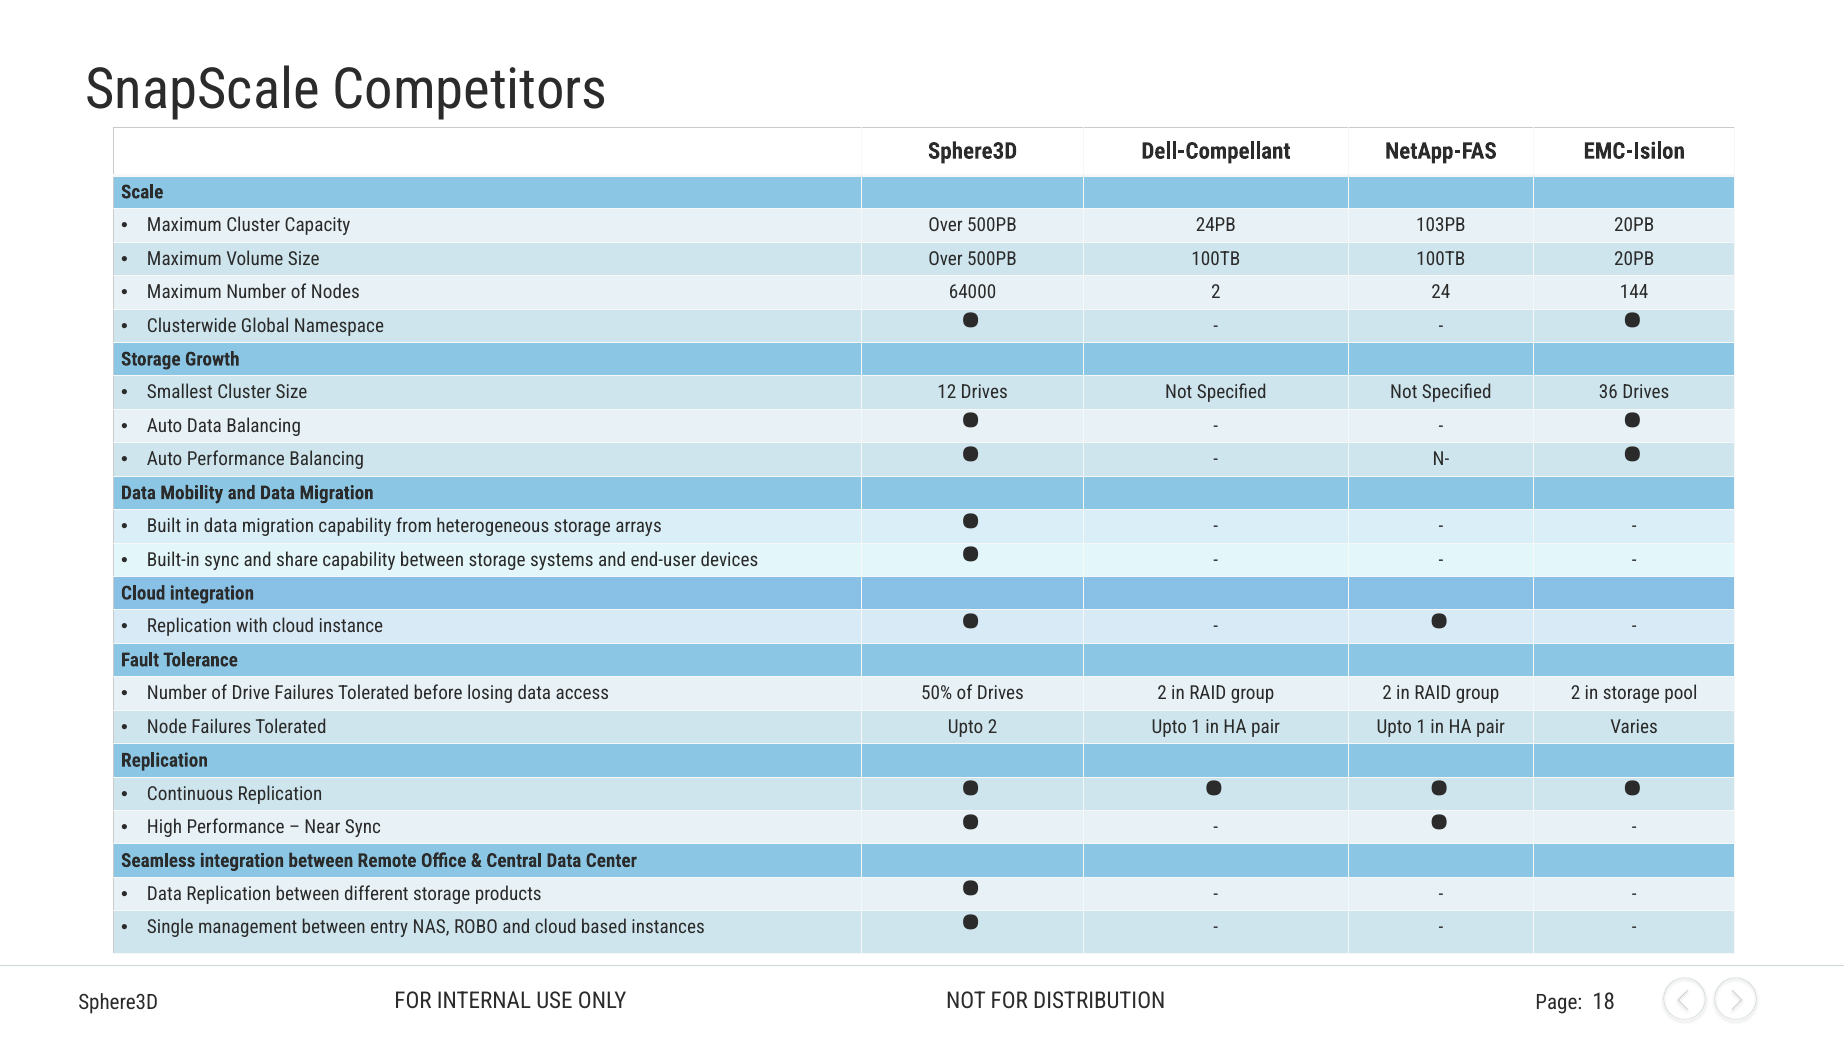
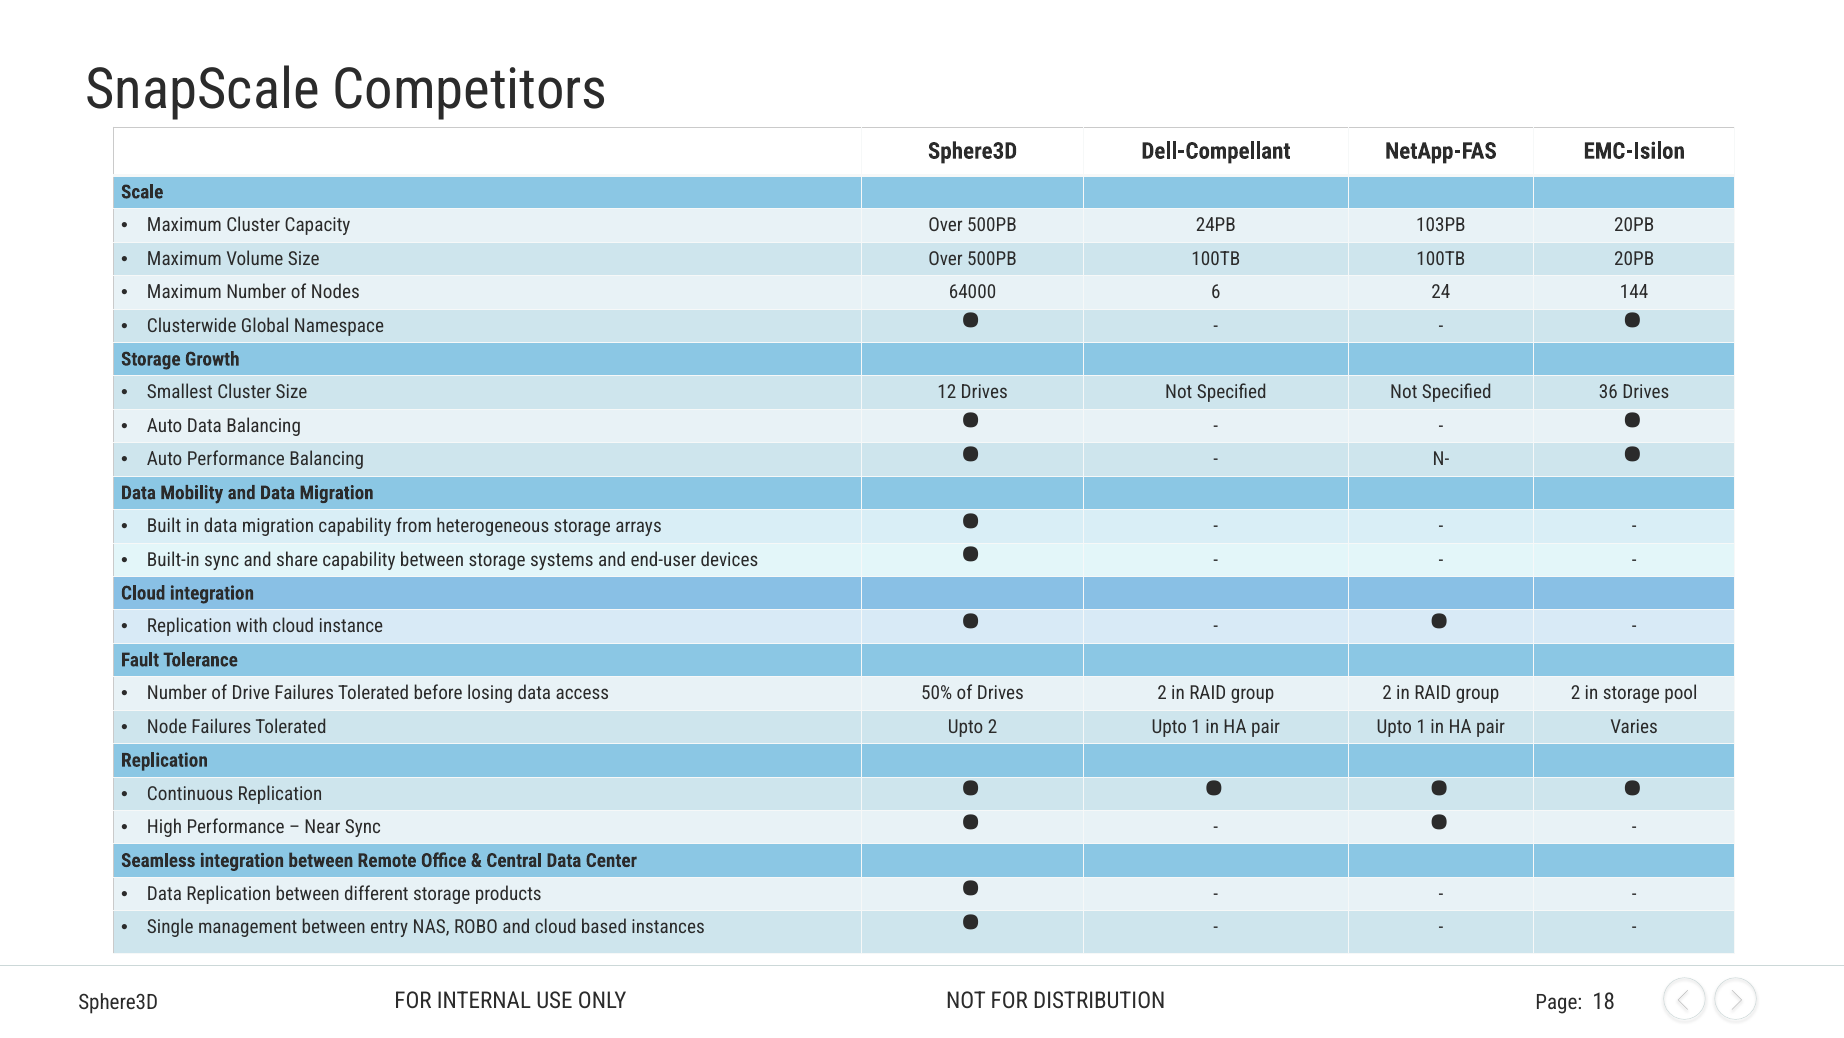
64000 2: 2 -> 6
